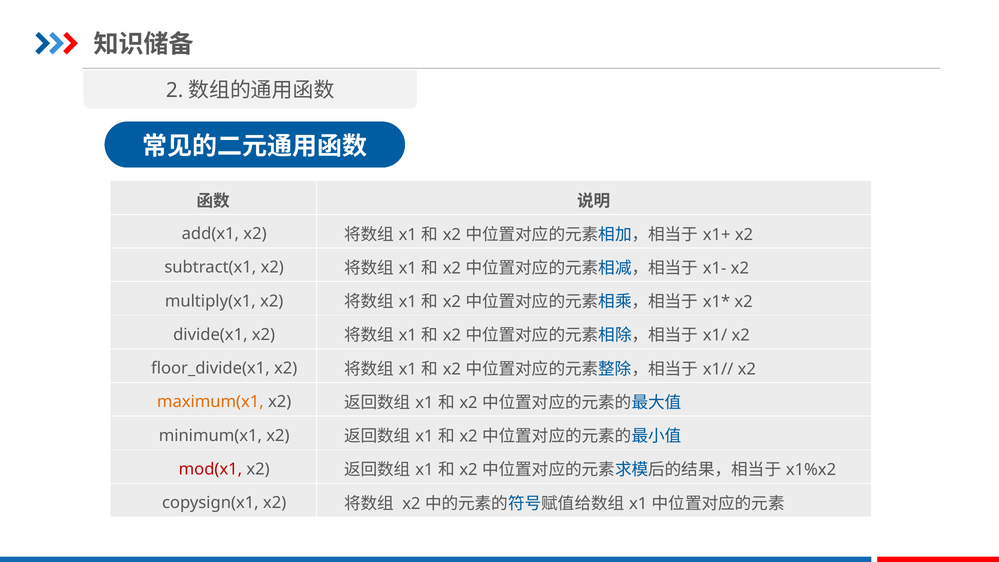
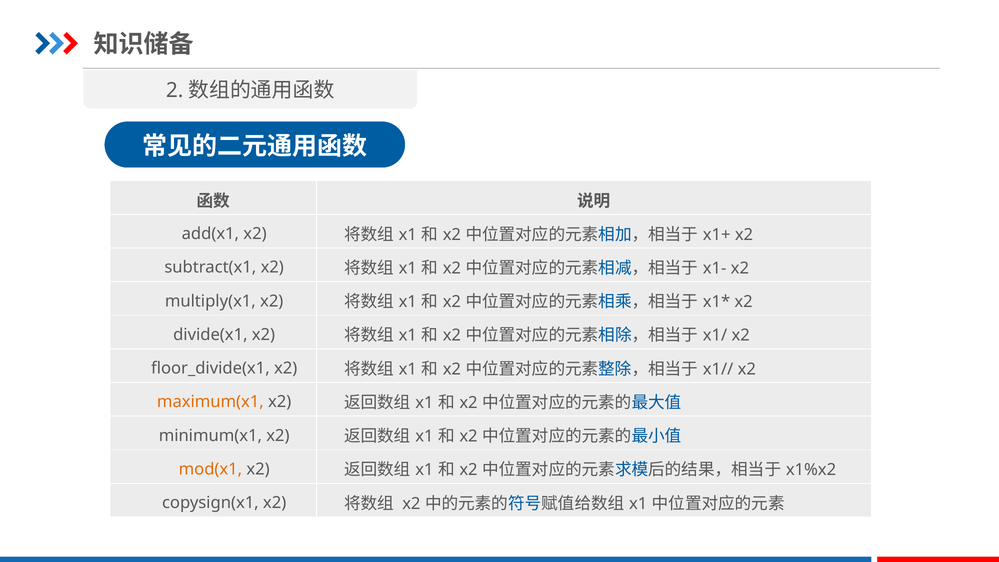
mod(x1 colour: red -> orange
